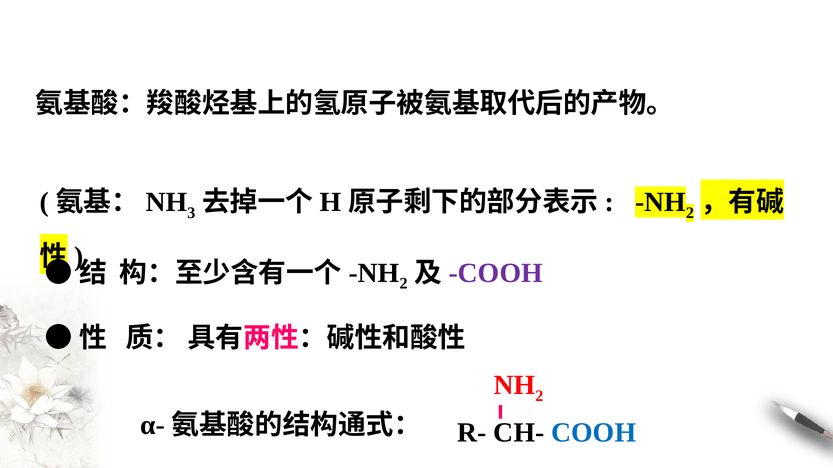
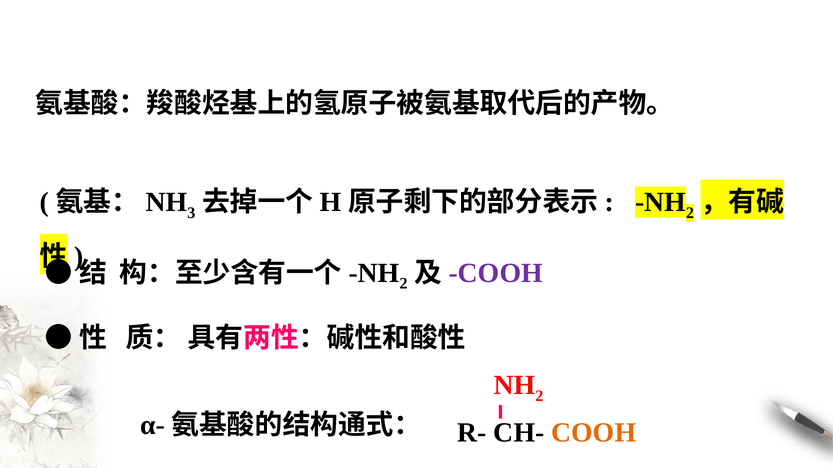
COOH at (594, 433) colour: blue -> orange
